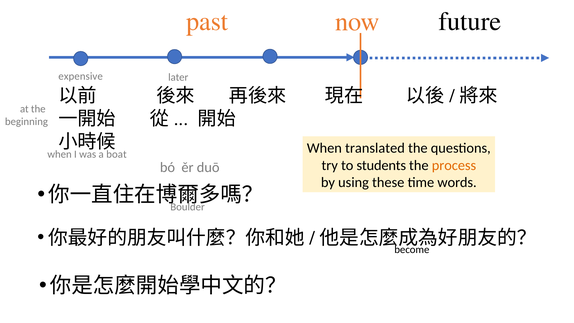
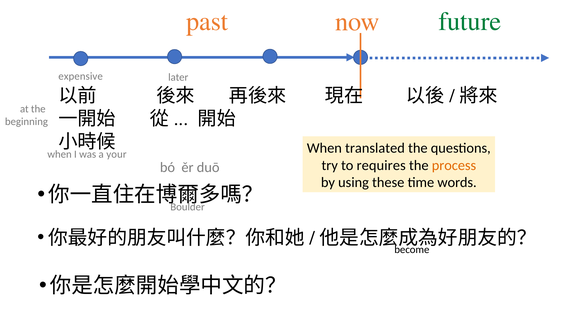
future colour: black -> green
boat: boat -> your
students: students -> requires
